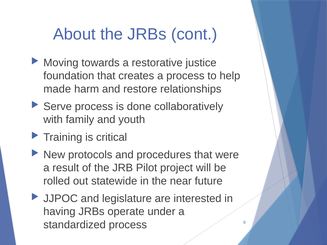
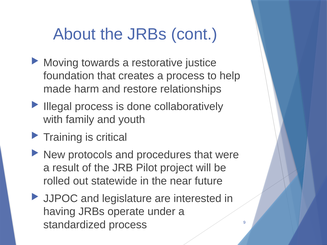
Serve: Serve -> Illegal
